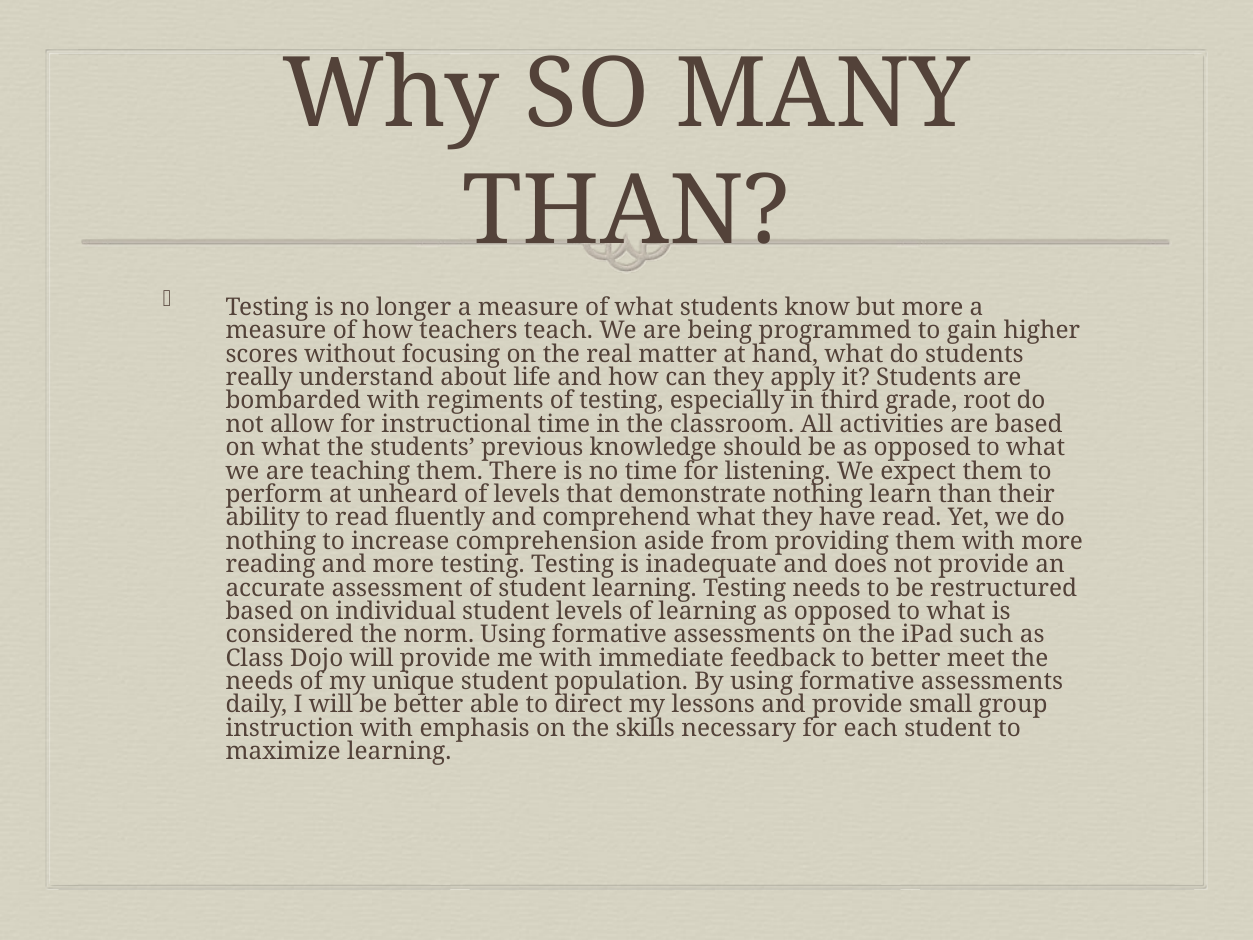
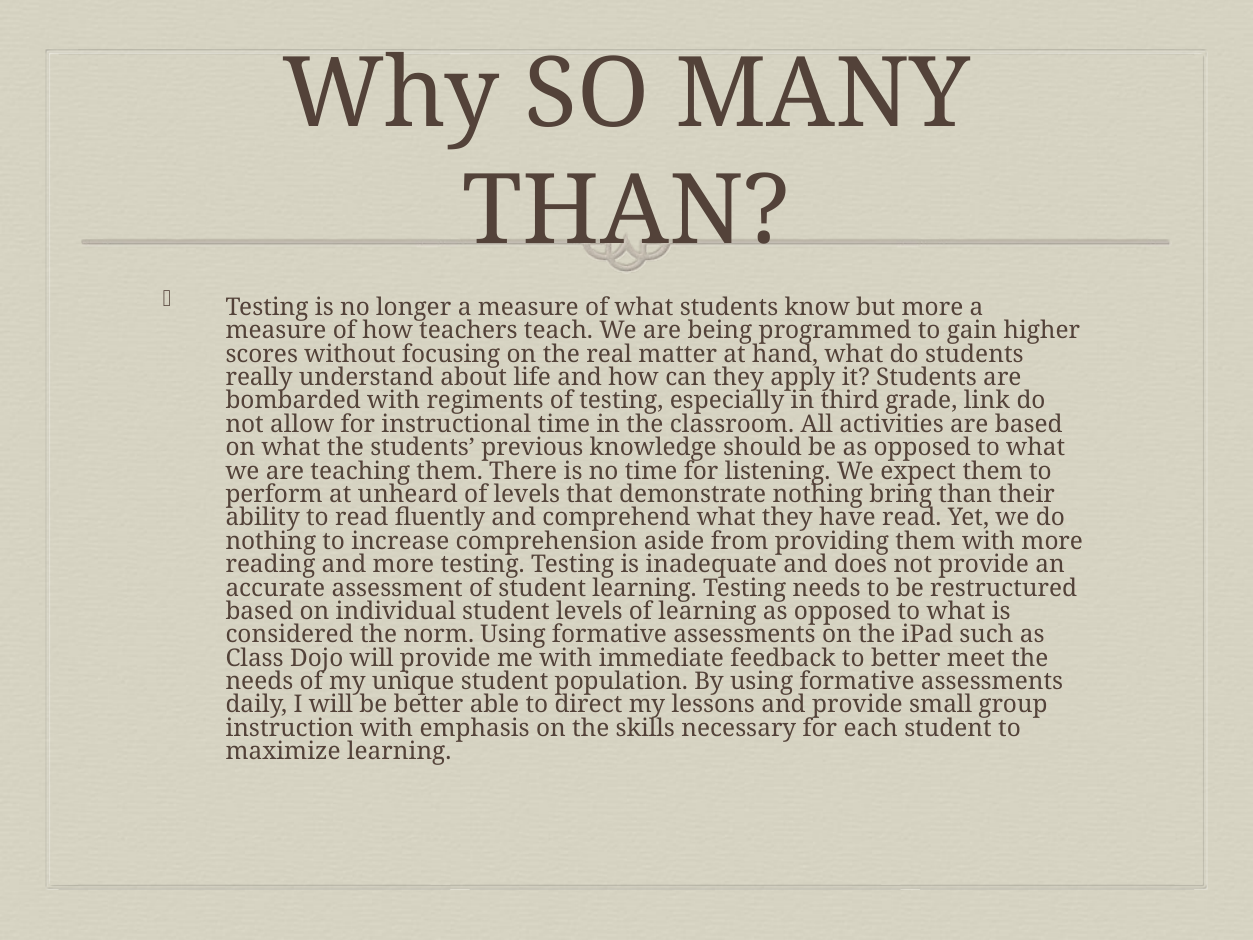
root: root -> link
learn: learn -> bring
